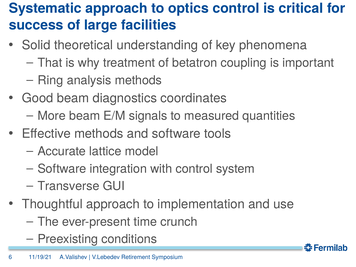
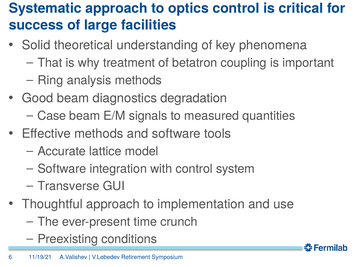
coordinates: coordinates -> degradation
More: More -> Case
